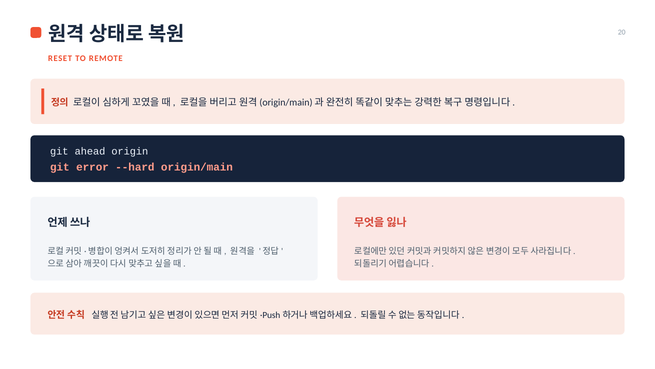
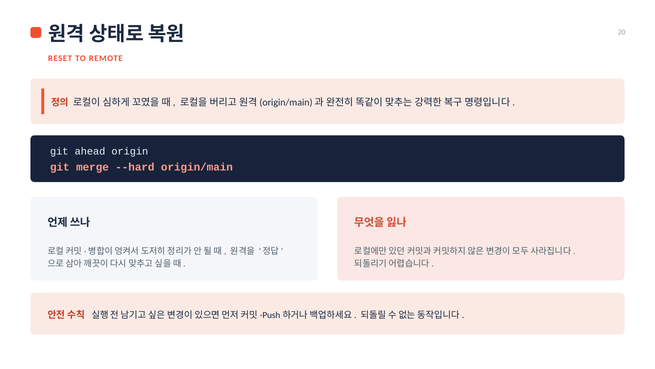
error: error -> merge
